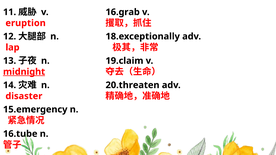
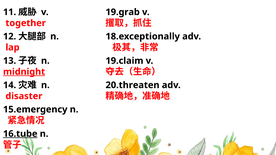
16.grab: 16.grab -> 19.grab
eruption: eruption -> together
16.tube underline: none -> present
